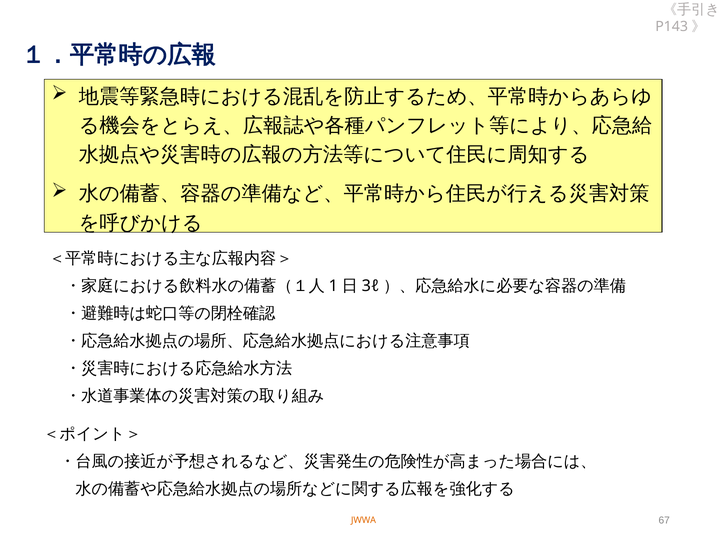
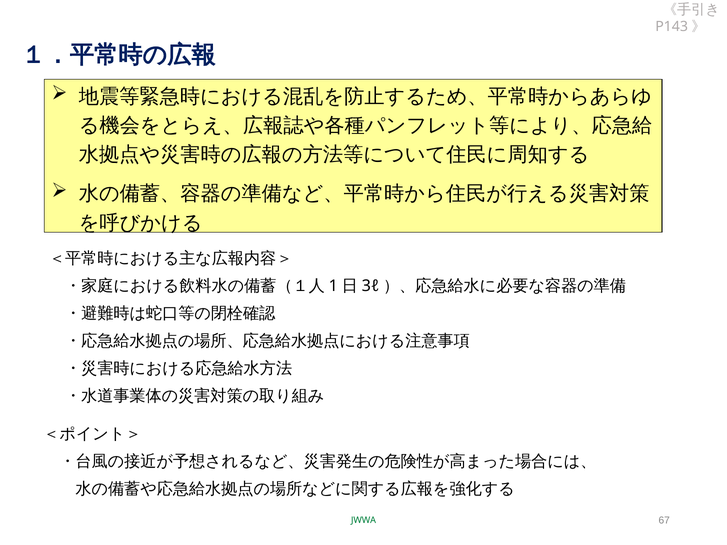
JWWA colour: orange -> green
